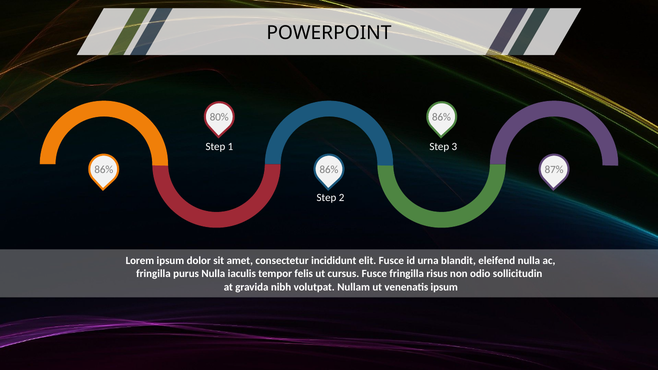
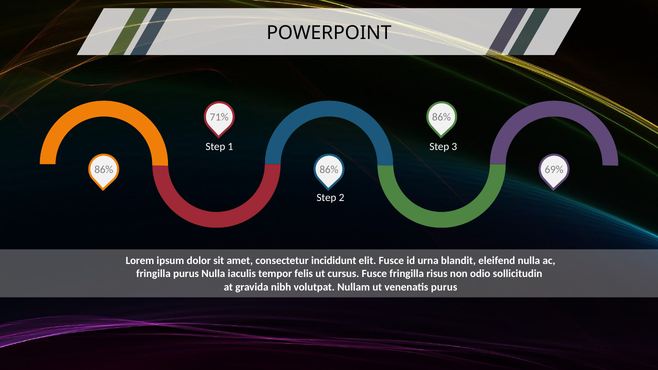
80%: 80% -> 71%
87%: 87% -> 69%
venenatis ipsum: ipsum -> purus
